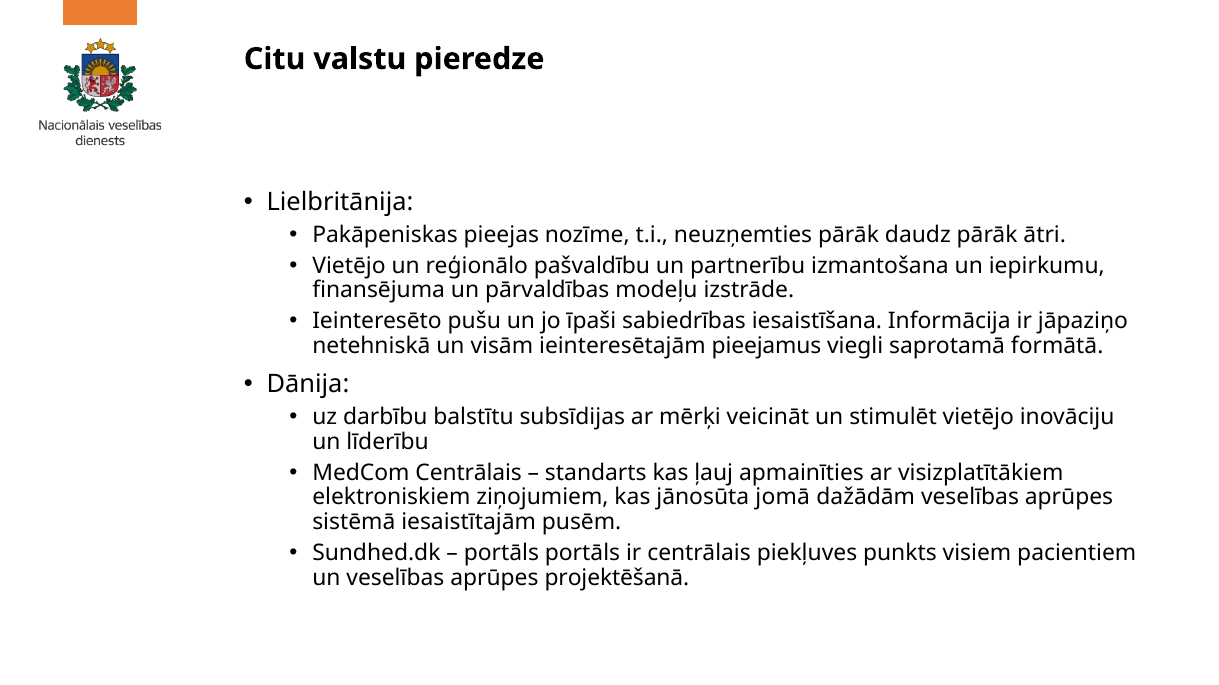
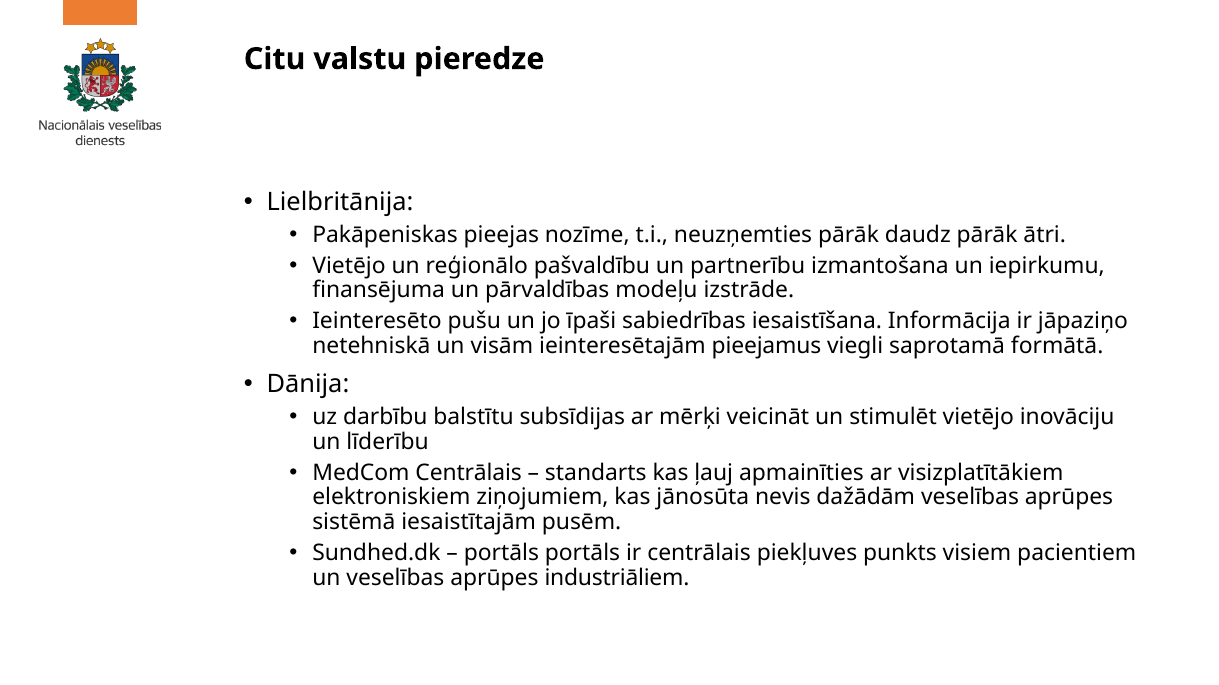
jomā: jomā -> nevis
projektēšanā: projektēšanā -> industriāliem
